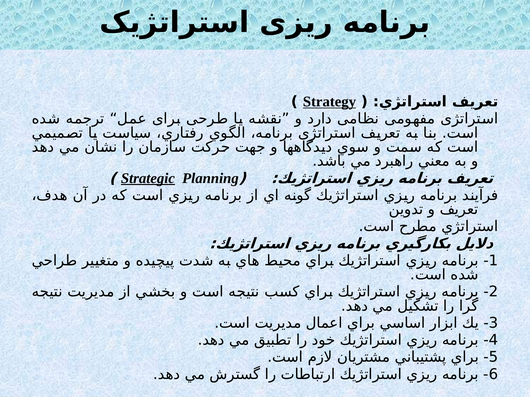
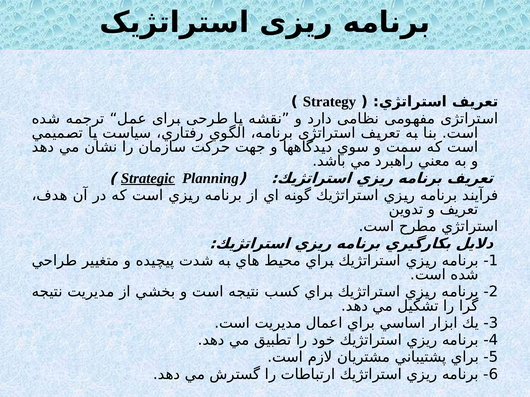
Strategy underline: present -> none
